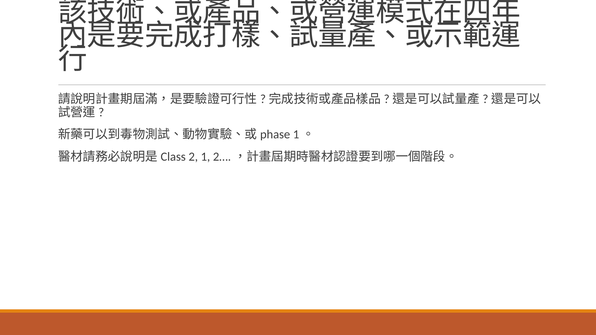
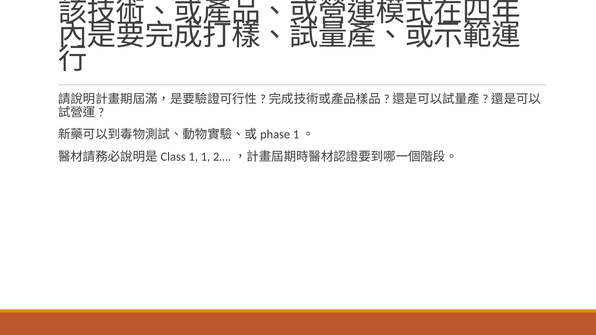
2 at (193, 157): 2 -> 1
